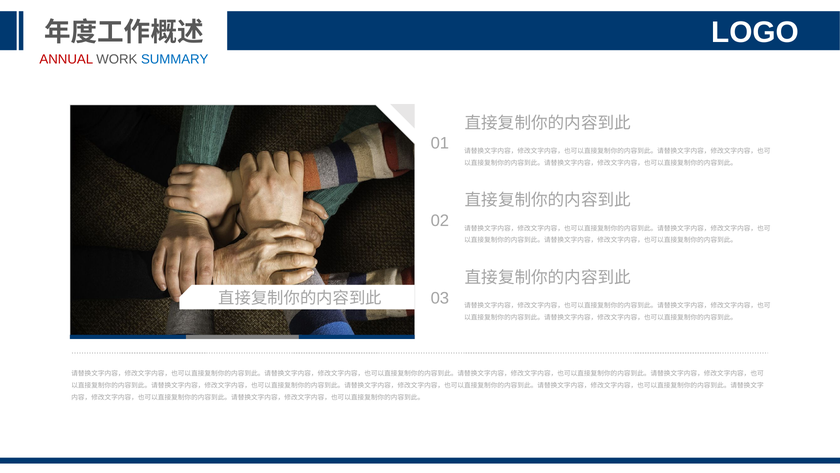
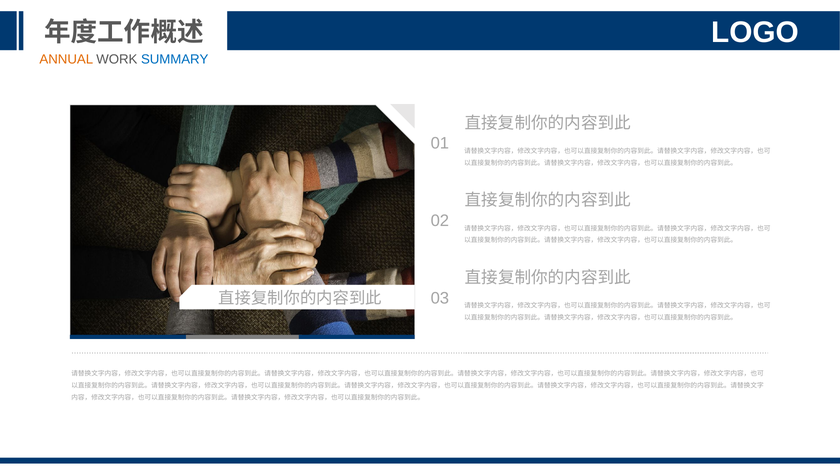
ANNUAL colour: red -> orange
